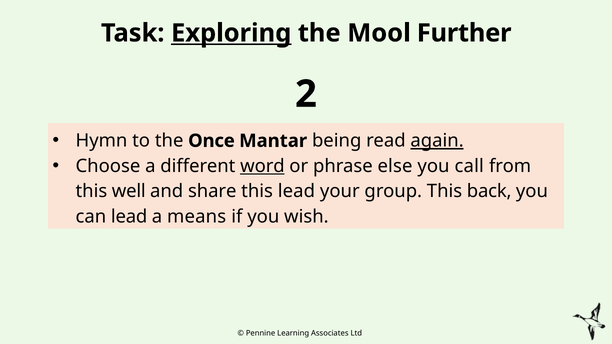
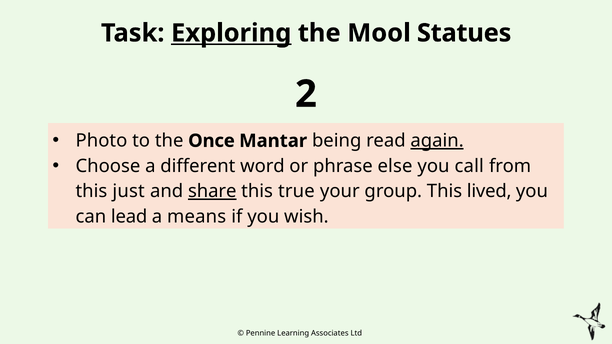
Further: Further -> Statues
Hymn: Hymn -> Photo
word underline: present -> none
well: well -> just
share underline: none -> present
this lead: lead -> true
back: back -> lived
